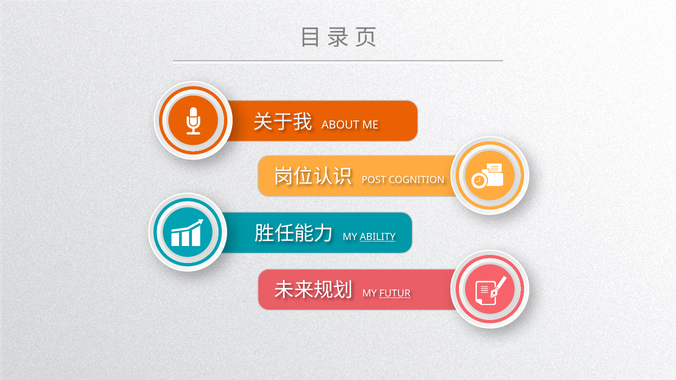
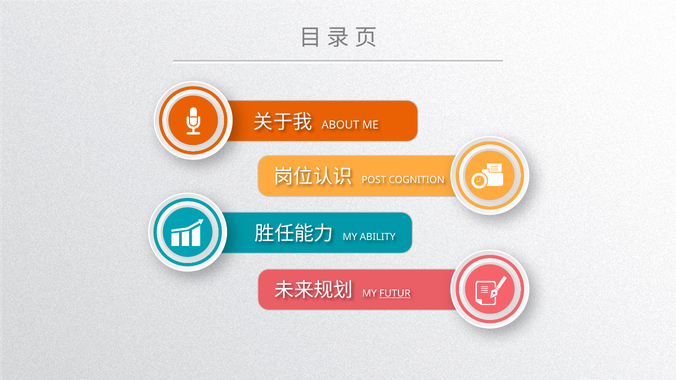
ABILITY underline: present -> none
